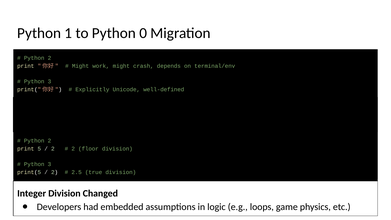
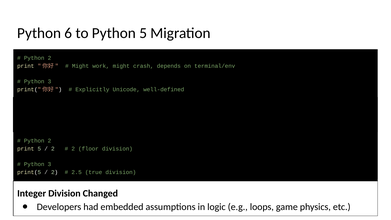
1: 1 -> 6
Python 0: 0 -> 5
